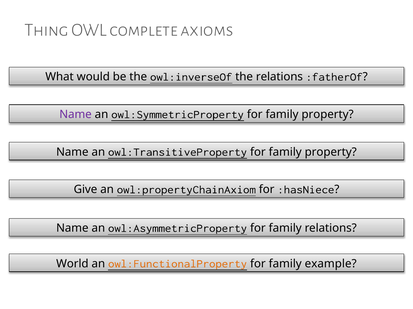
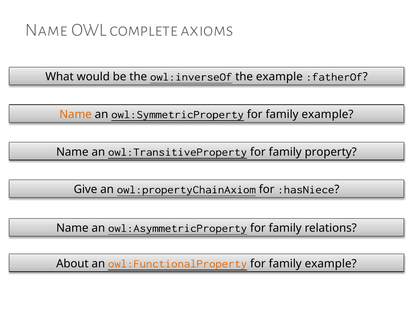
Thing at (47, 30): Thing -> Name
the relations: relations -> example
Name at (76, 115) colour: purple -> orange
owl:SymmetricProperty for family property: property -> example
World: World -> About
